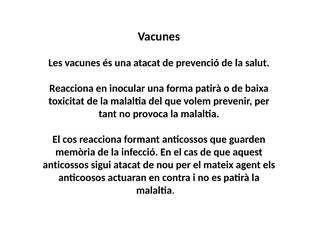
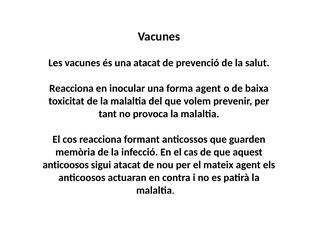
forma patirà: patirà -> agent
anticossos at (66, 165): anticossos -> anticoosos
